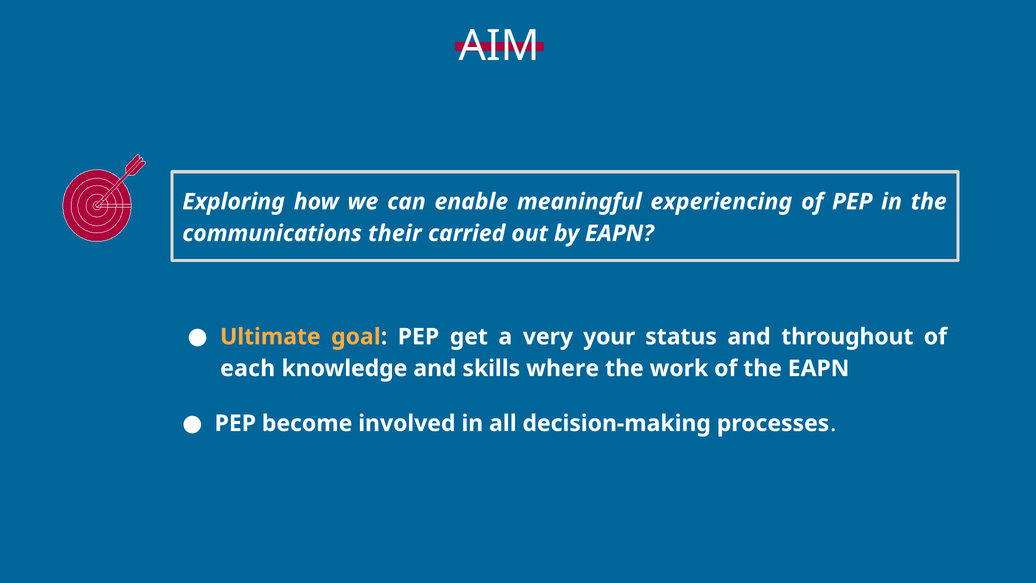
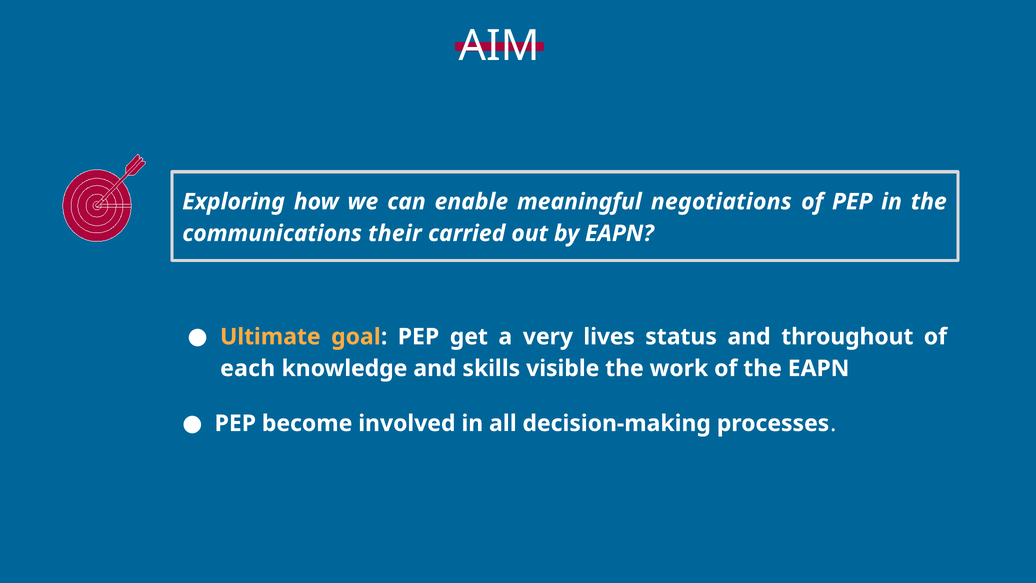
experiencing: experiencing -> negotiations
your: your -> lives
where: where -> visible
